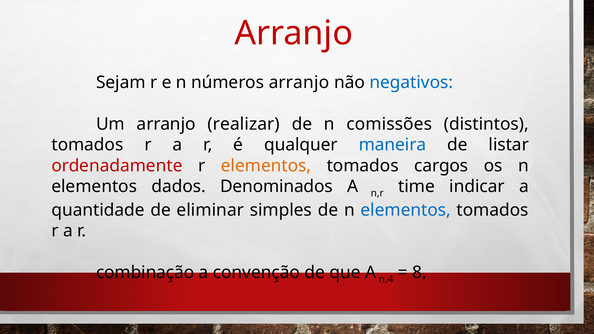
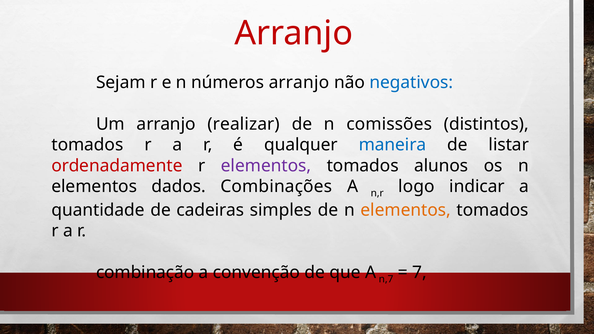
elementos at (266, 166) colour: orange -> purple
cargos: cargos -> alunos
Denominados: Denominados -> Combinações
time: time -> logo
eliminar: eliminar -> cadeiras
elementos at (406, 210) colour: blue -> orange
n,4: n,4 -> n,7
8: 8 -> 7
